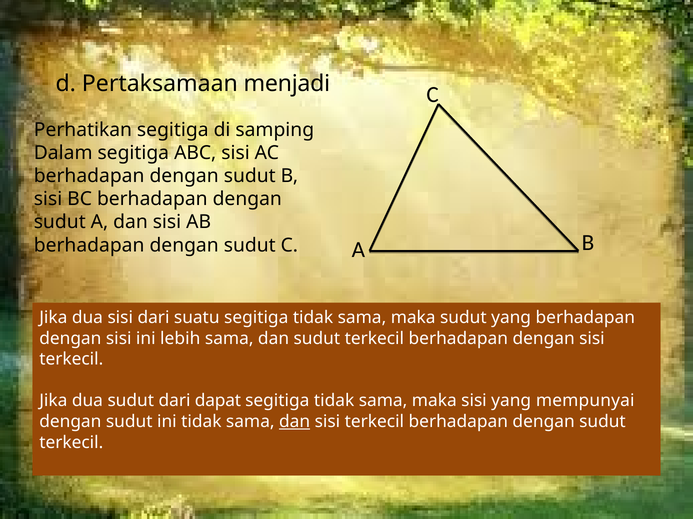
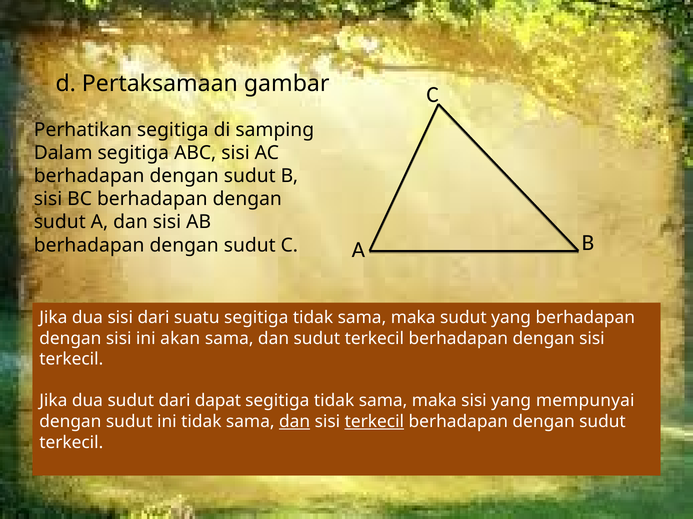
menjadi: menjadi -> gambar
lebih: lebih -> akan
terkecil at (374, 422) underline: none -> present
